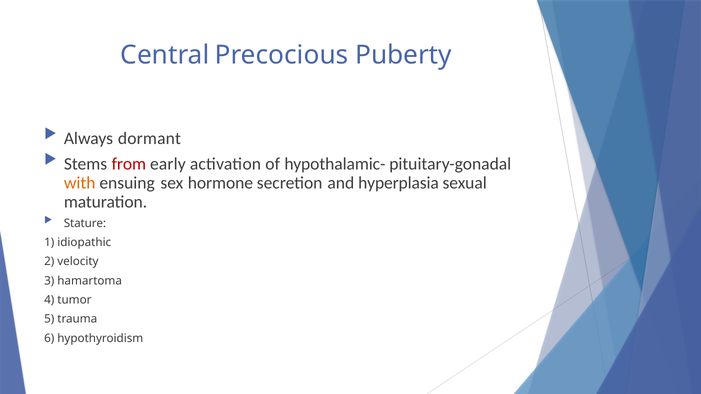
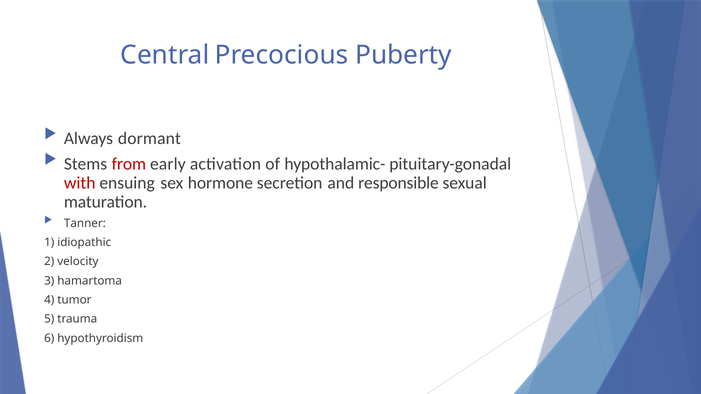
with colour: orange -> red
hyperplasia: hyperplasia -> responsible
Stature: Stature -> Tanner
